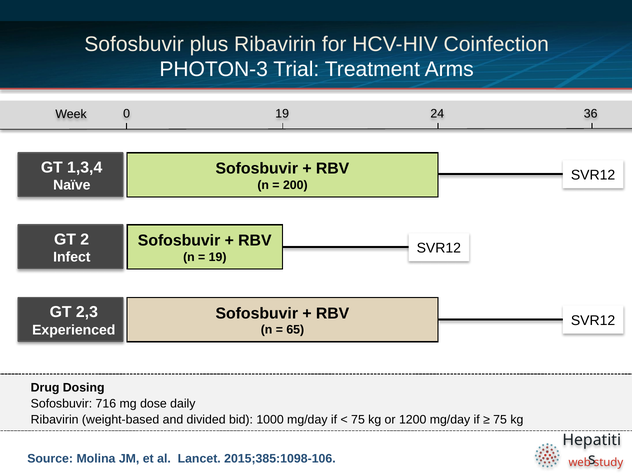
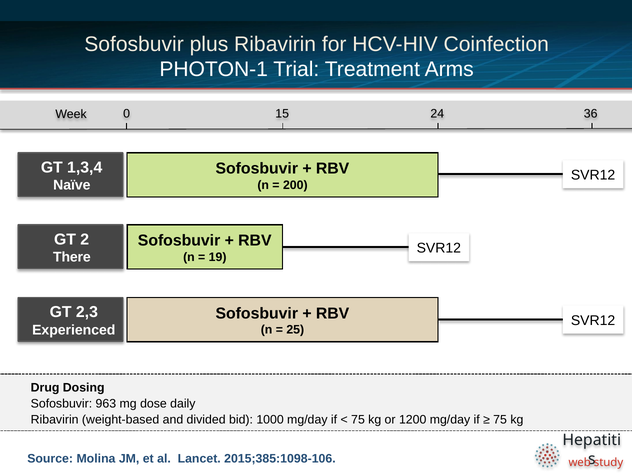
PHOTON-3: PHOTON-3 -> PHOTON-1
Week 19: 19 -> 15
Infect: Infect -> There
65: 65 -> 25
716: 716 -> 963
